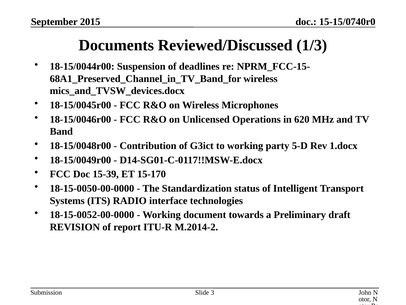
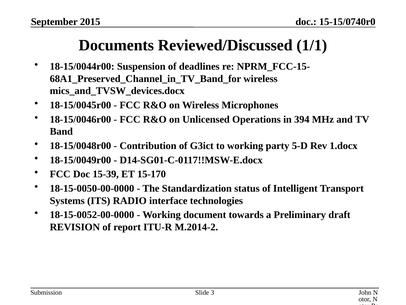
1/3: 1/3 -> 1/1
620: 620 -> 394
